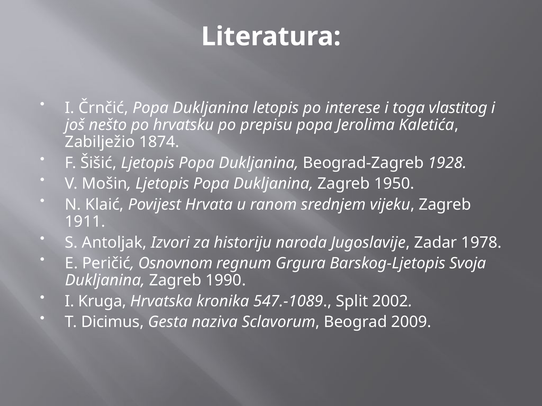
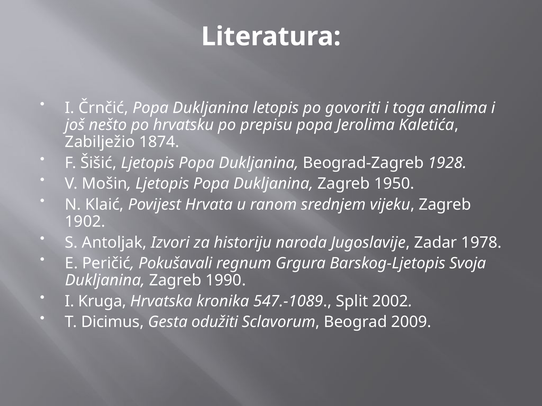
interese: interese -> govoriti
vlastitog: vlastitog -> analima
1911: 1911 -> 1902
Osnovnom: Osnovnom -> Pokušavali
naziva: naziva -> odužiti
